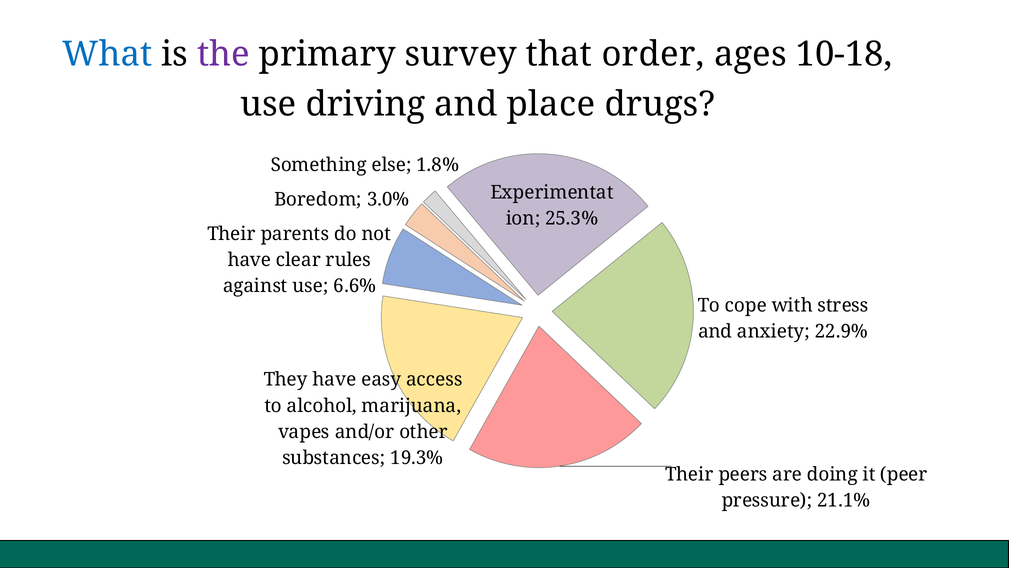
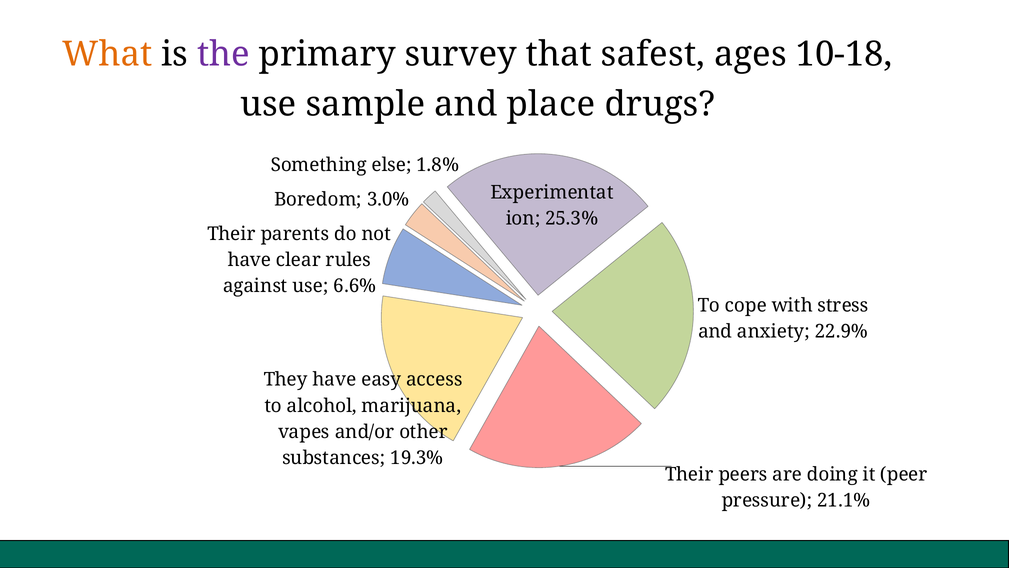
What colour: blue -> orange
order: order -> safest
driving: driving -> sample
